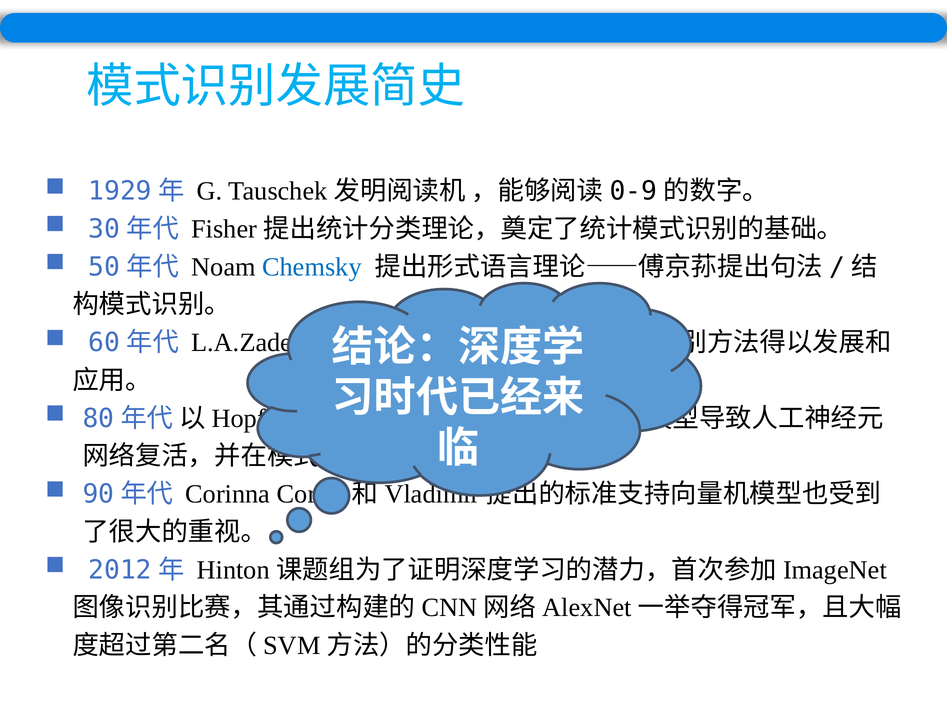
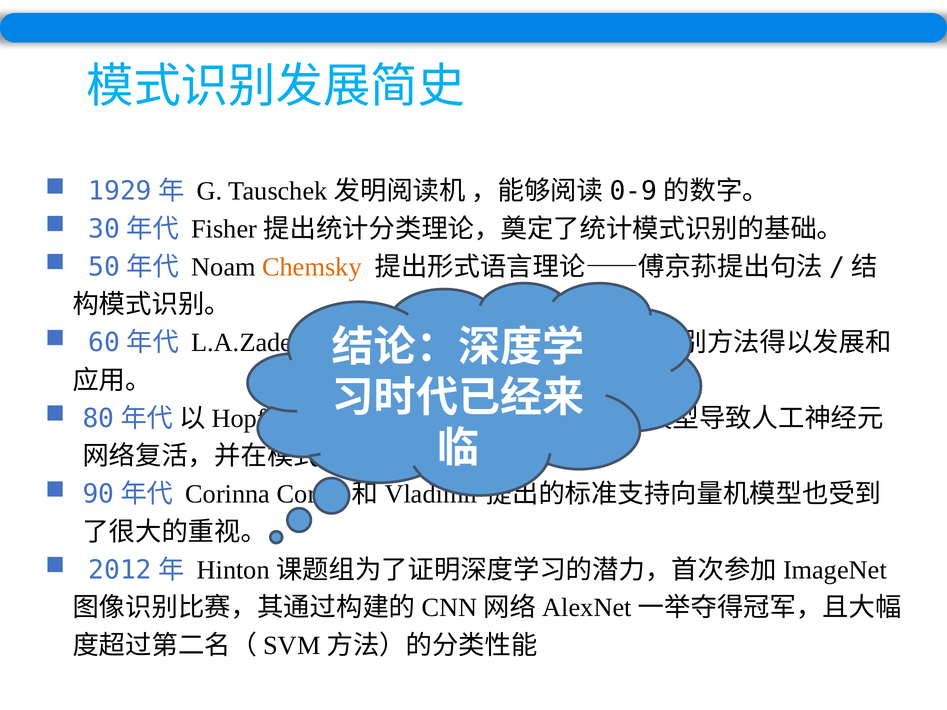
Chemsky colour: blue -> orange
